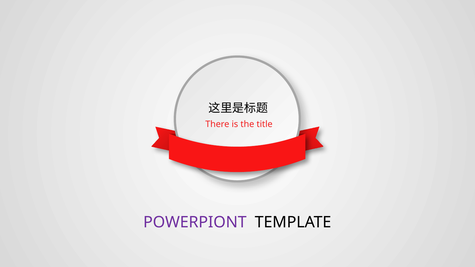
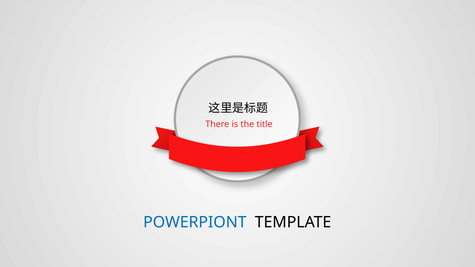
POWERPIONT colour: purple -> blue
